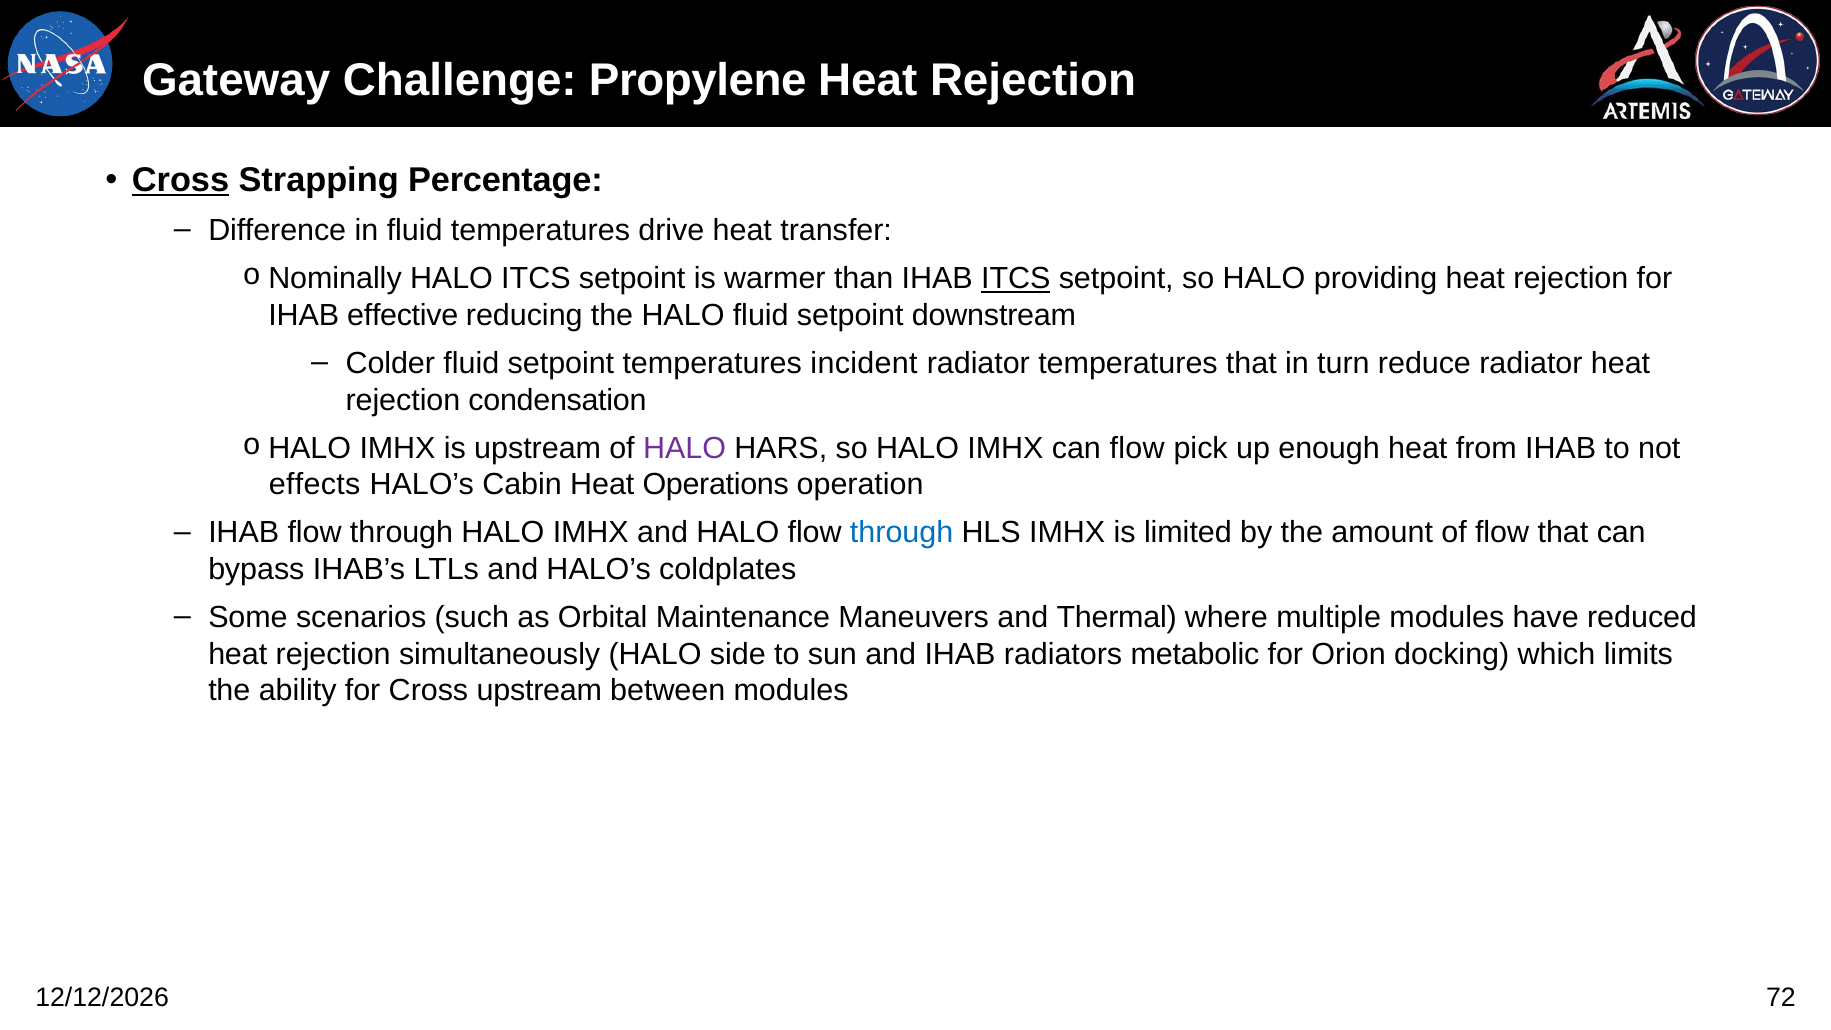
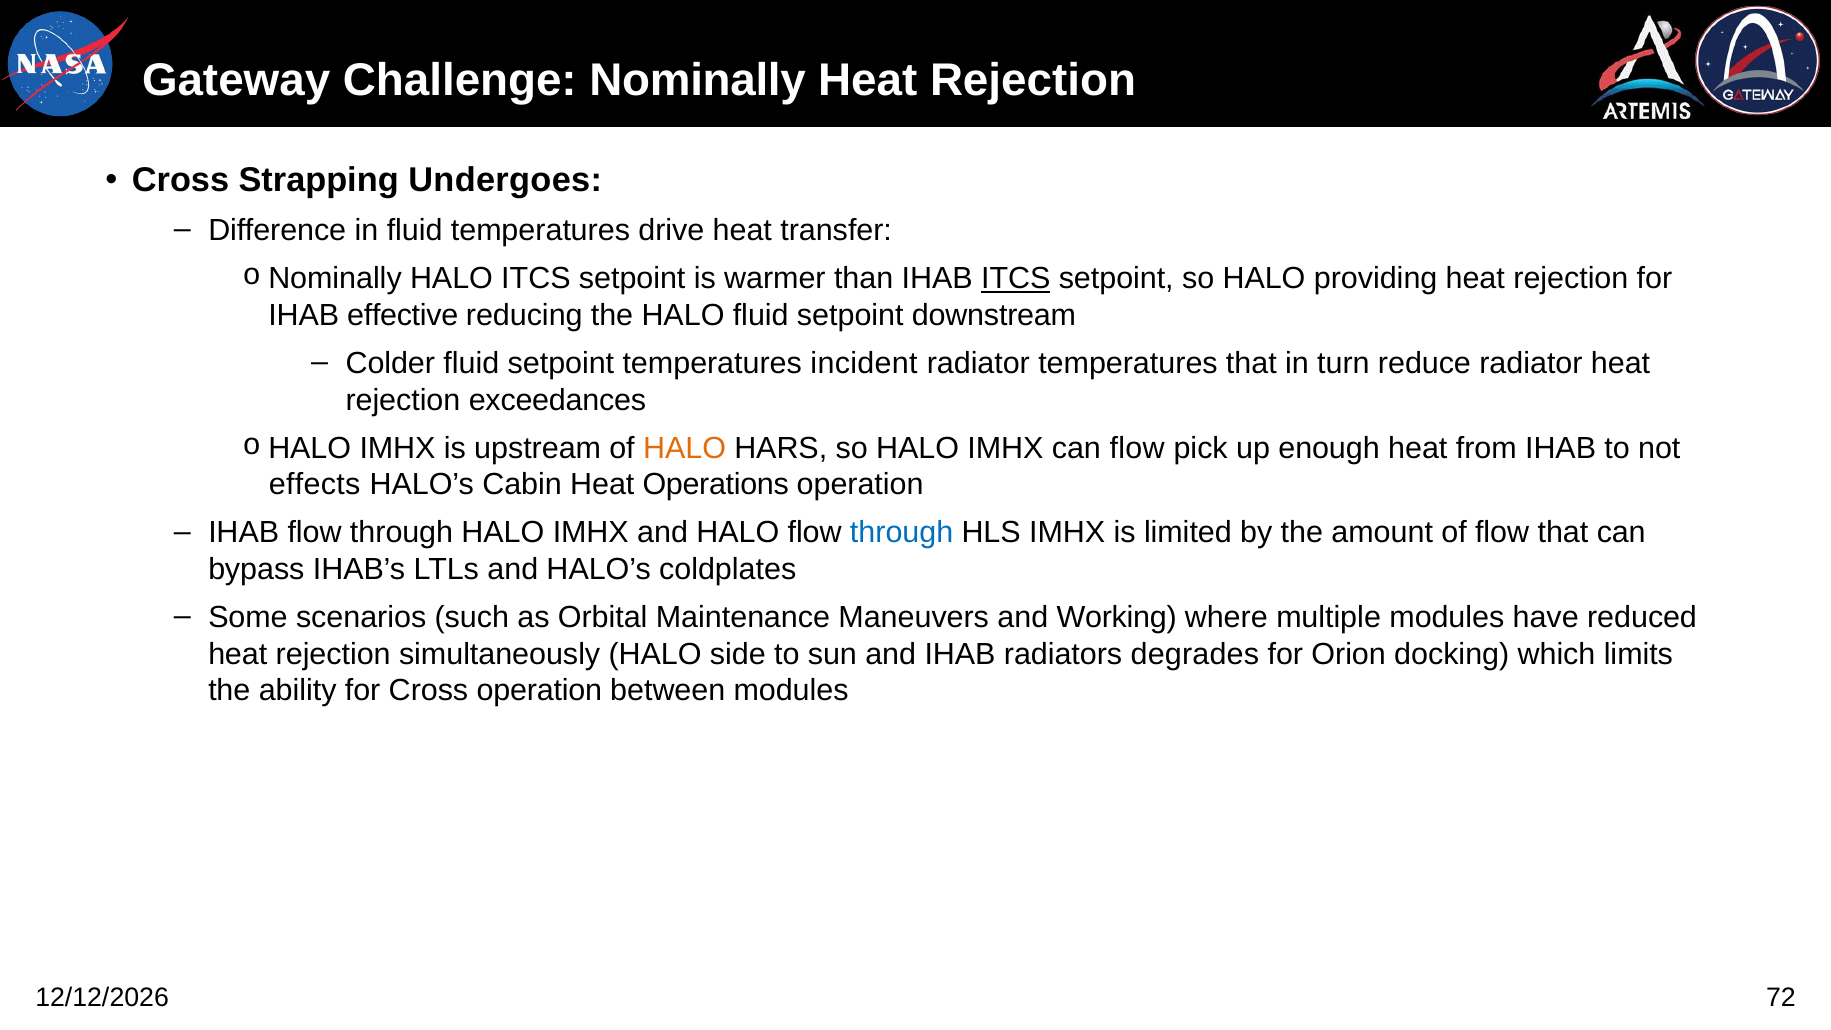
Propylene: Propylene -> Nominally
Cross at (181, 181) underline: present -> none
Percentage: Percentage -> Undergoes
condensation: condensation -> exceedances
HALO at (685, 448) colour: purple -> orange
Thermal: Thermal -> Working
metabolic: metabolic -> degrades
Cross upstream: upstream -> operation
